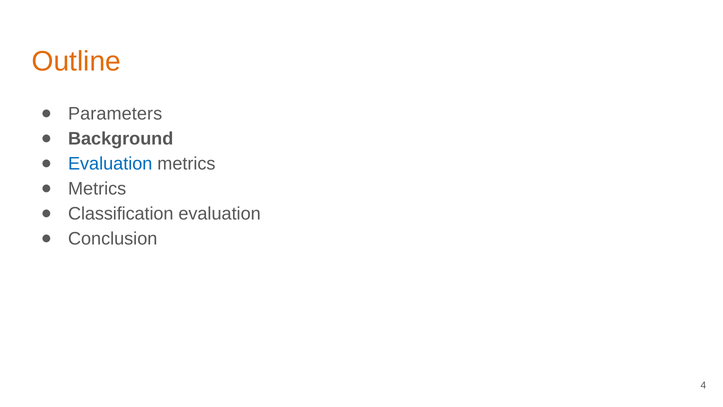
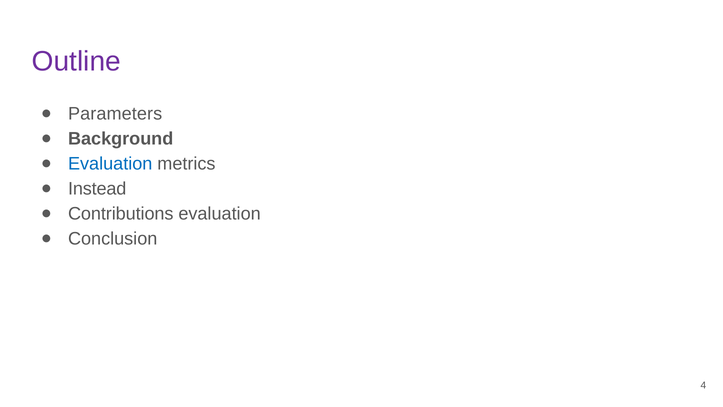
Outline colour: orange -> purple
Metrics at (97, 189): Metrics -> Instead
Classification: Classification -> Contributions
